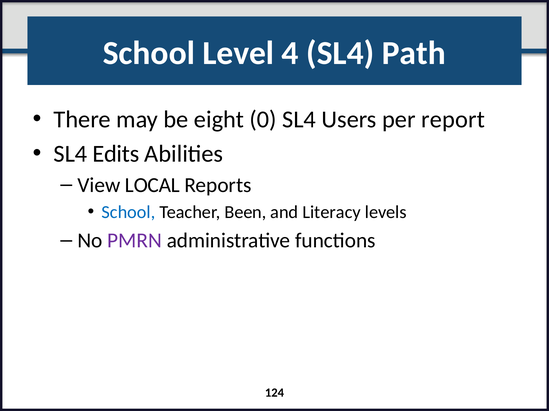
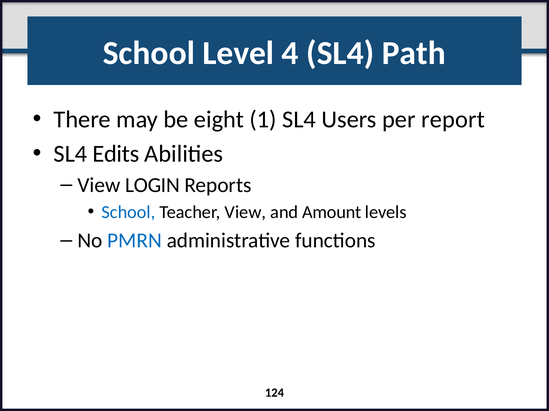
0: 0 -> 1
LOCAL: LOCAL -> LOGIN
Teacher Been: Been -> View
Literacy: Literacy -> Amount
PMRN colour: purple -> blue
